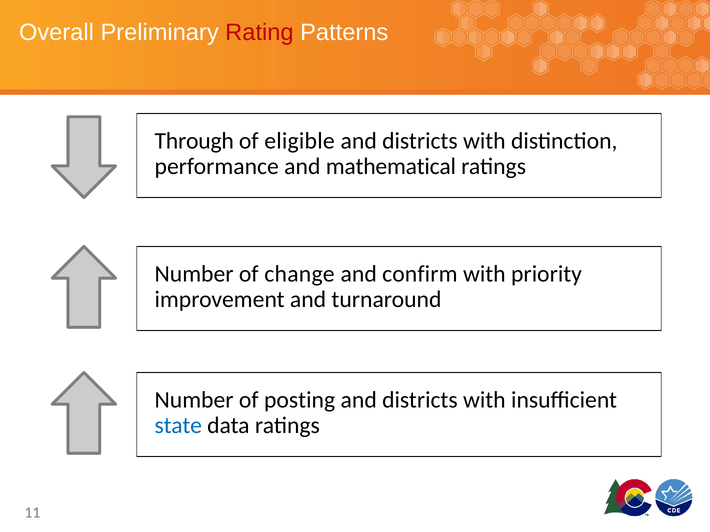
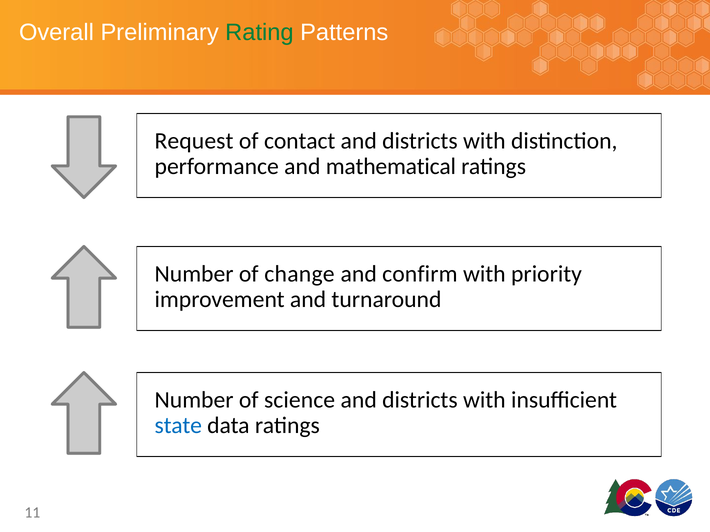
Rating colour: red -> green
Through: Through -> Request
eligible: eligible -> contact
posting: posting -> science
